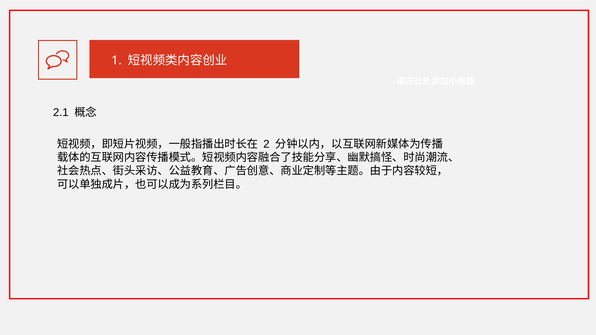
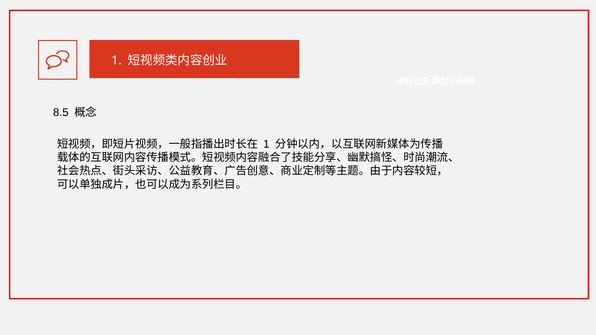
2.1: 2.1 -> 8.5
2 at (266, 144): 2 -> 1
